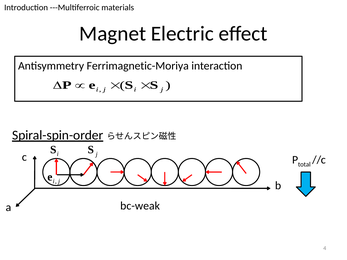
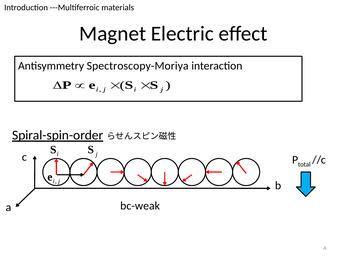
Ferrimagnetic-Moriya: Ferrimagnetic-Moriya -> Spectroscopy-Moriya
